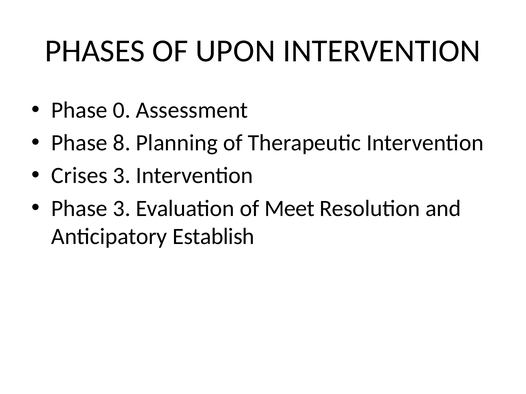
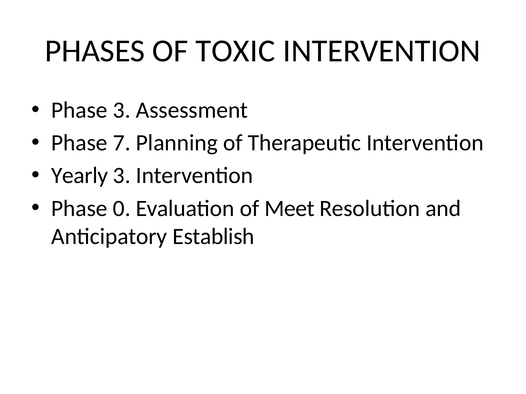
UPON: UPON -> TOXIC
Phase 0: 0 -> 3
8: 8 -> 7
Crises: Crises -> Yearly
Phase 3: 3 -> 0
